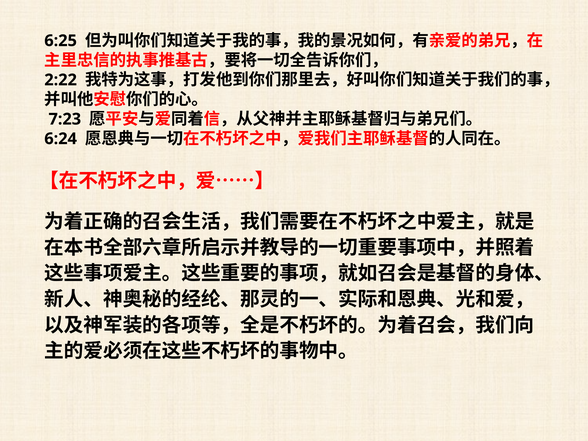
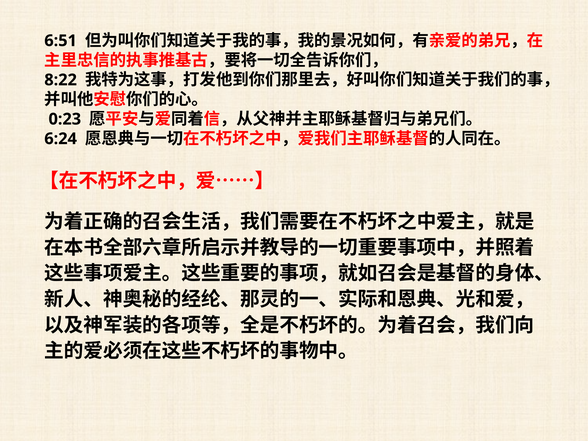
6:25: 6:25 -> 6:51
2:22: 2:22 -> 8:22
7:23: 7:23 -> 0:23
